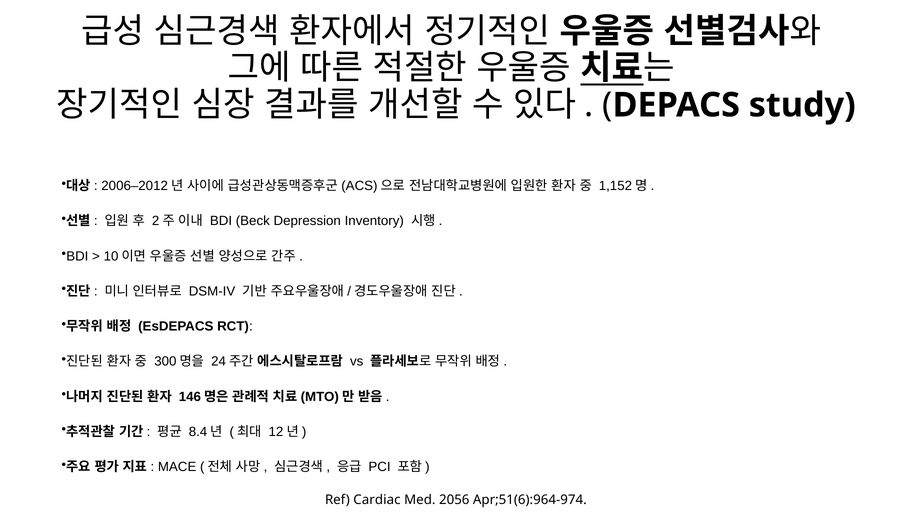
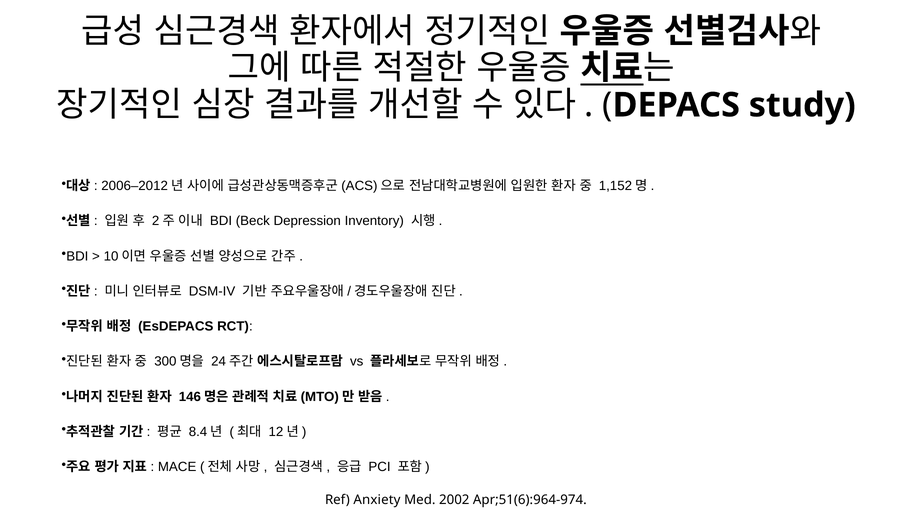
Cardiac: Cardiac -> Anxiety
2056: 2056 -> 2002
